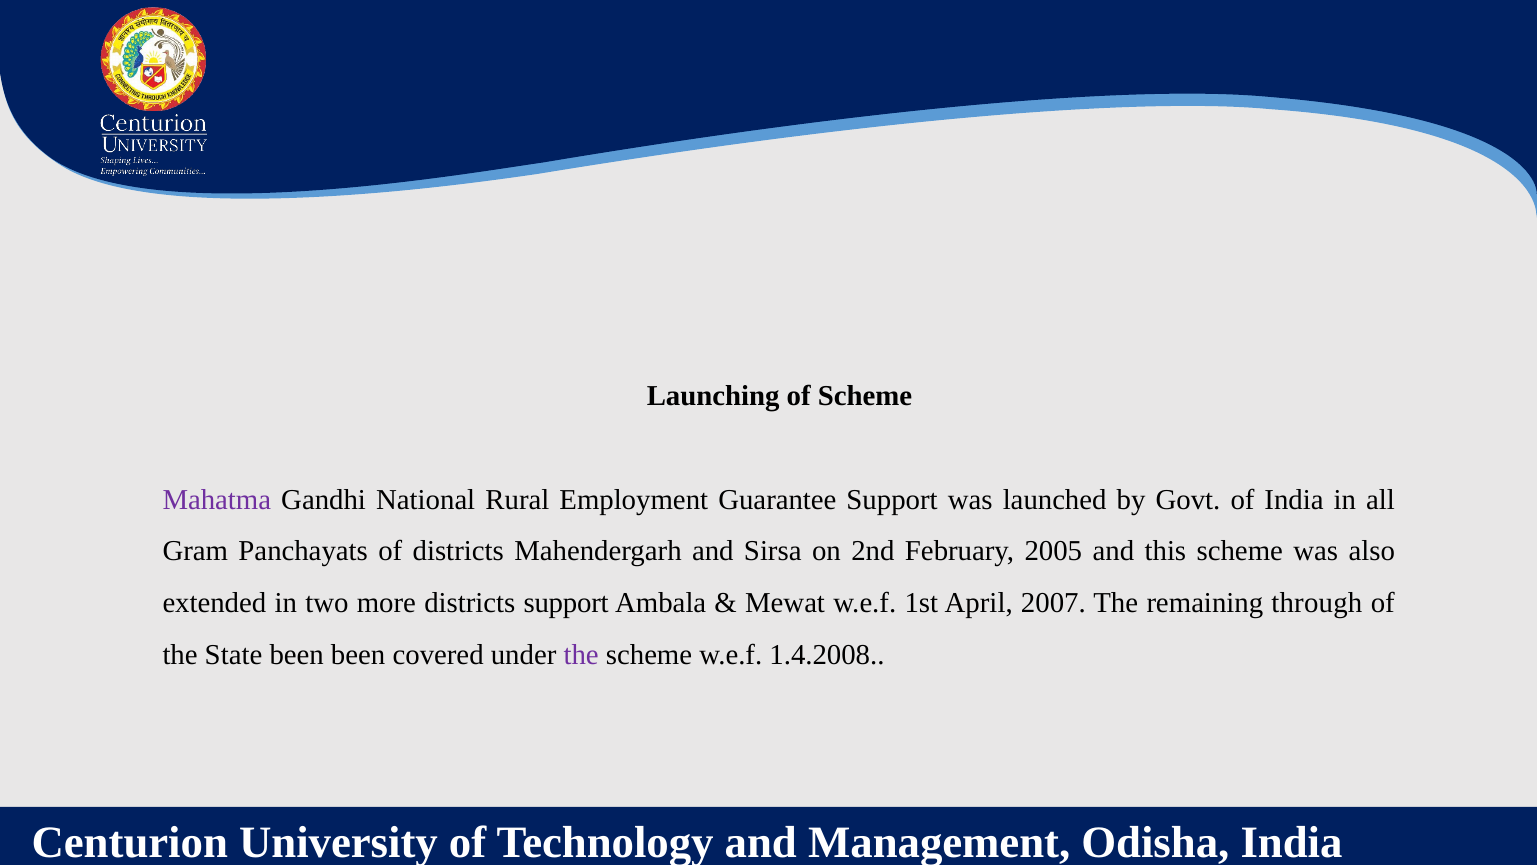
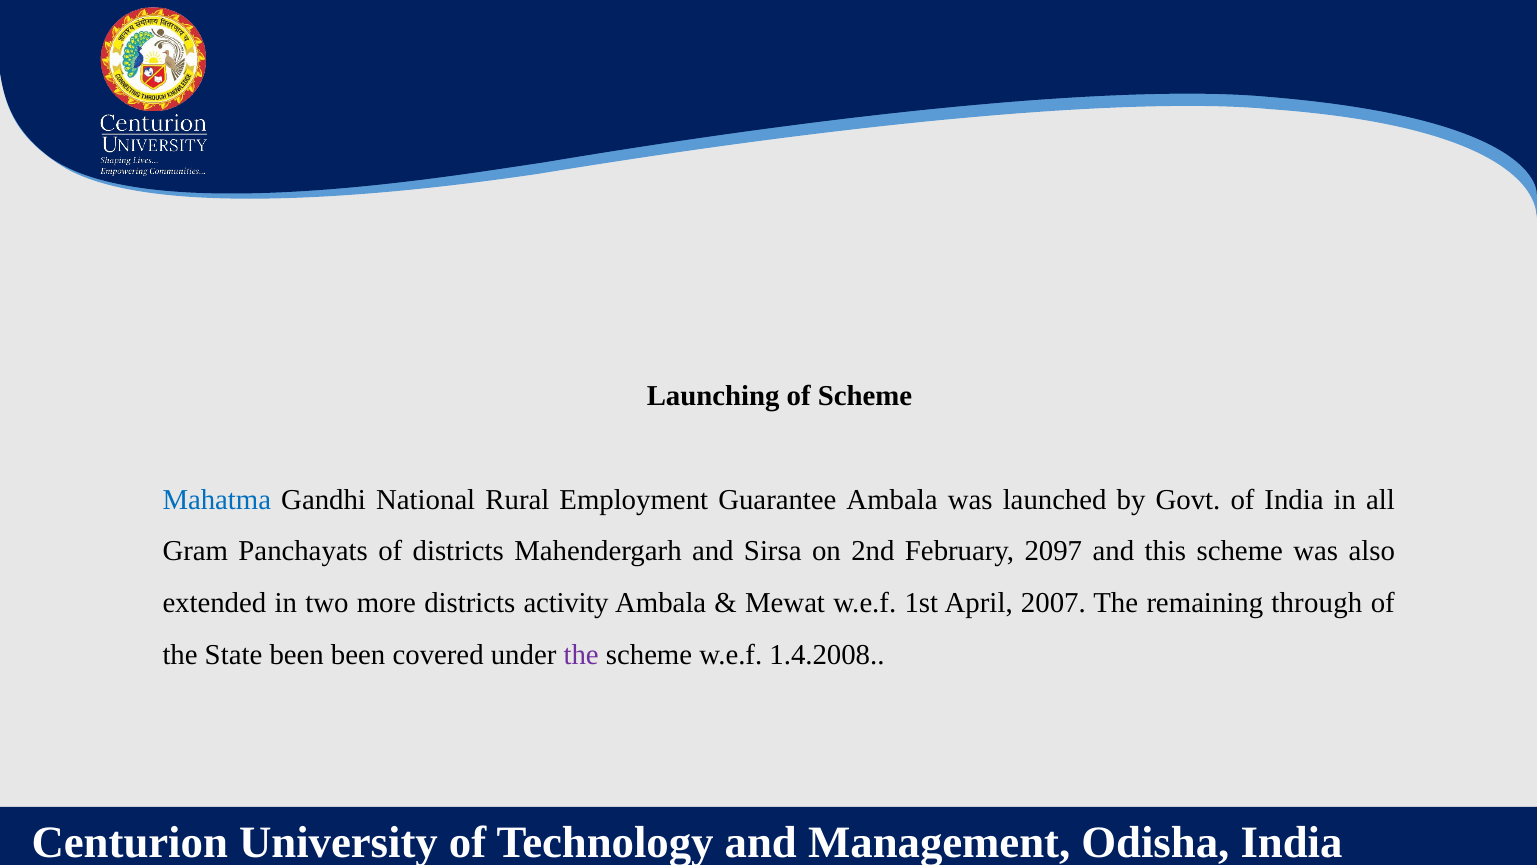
Mahatma colour: purple -> blue
Guarantee Support: Support -> Ambala
2005: 2005 -> 2097
districts support: support -> activity
